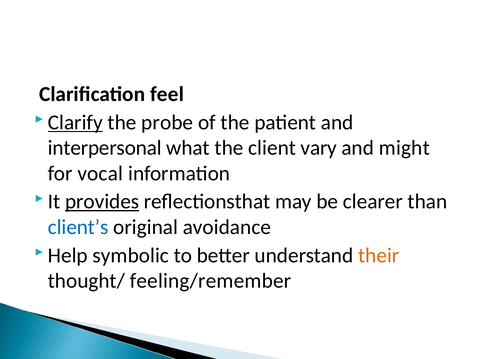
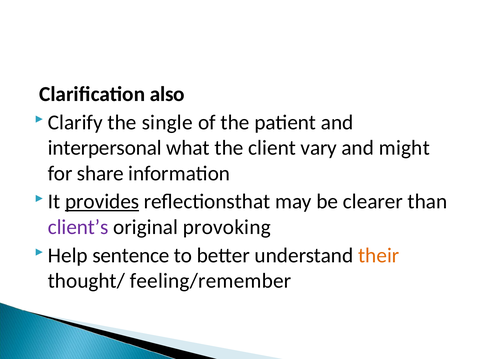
feel: feel -> also
Clarify underline: present -> none
probe: probe -> single
vocal: vocal -> share
client’s colour: blue -> purple
avoidance: avoidance -> provoking
symbolic: symbolic -> sentence
